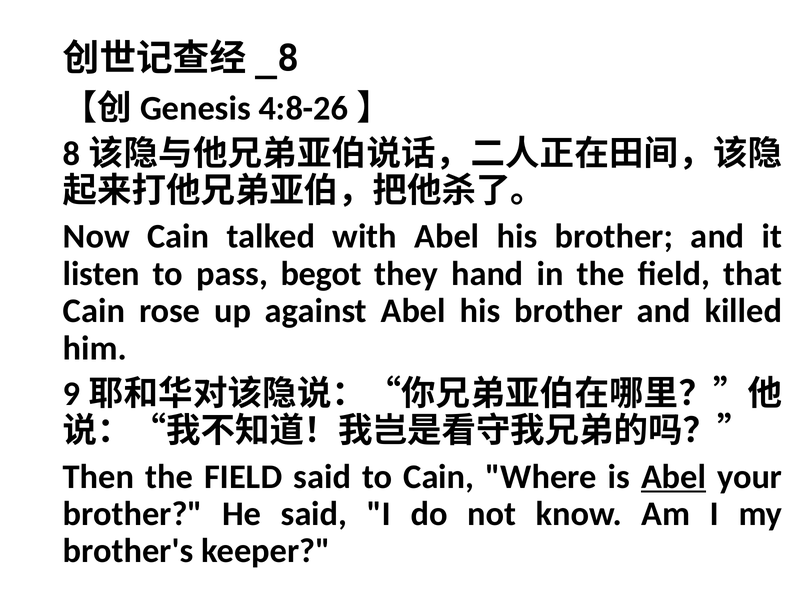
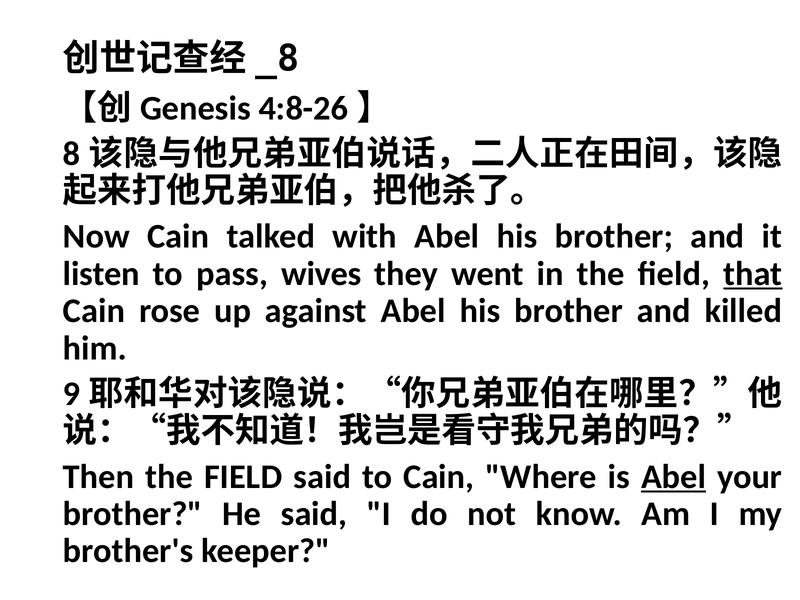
begot: begot -> wives
hand: hand -> went
that underline: none -> present
